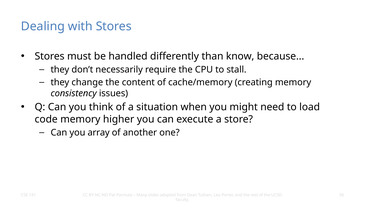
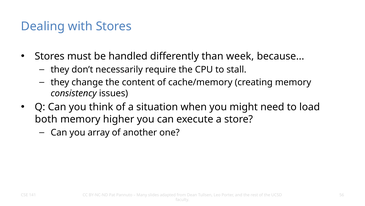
know: know -> week
code: code -> both
